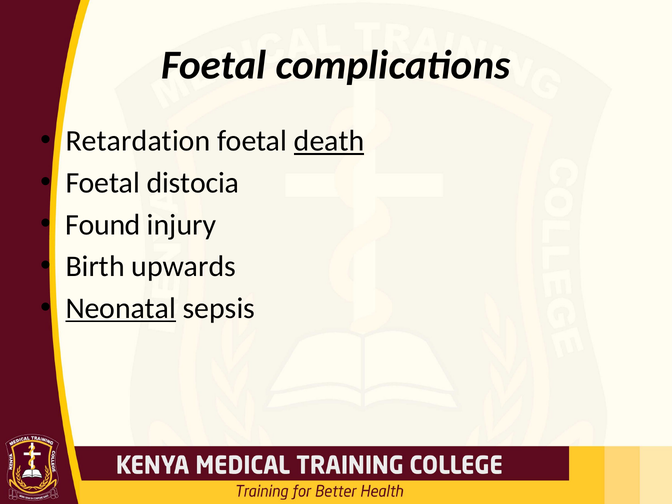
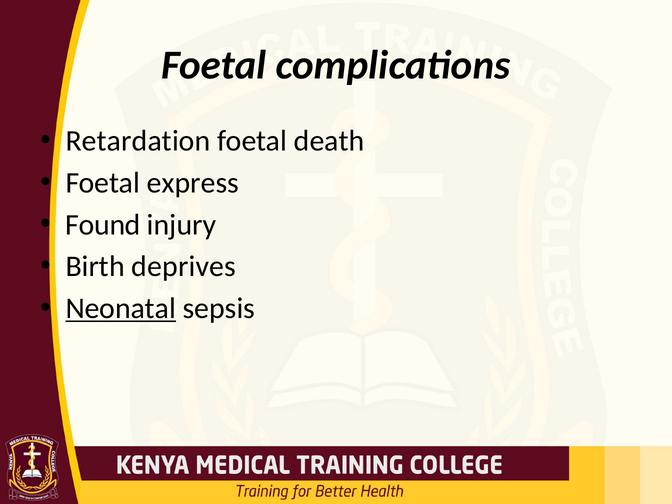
death underline: present -> none
distocia: distocia -> express
upwards: upwards -> deprives
